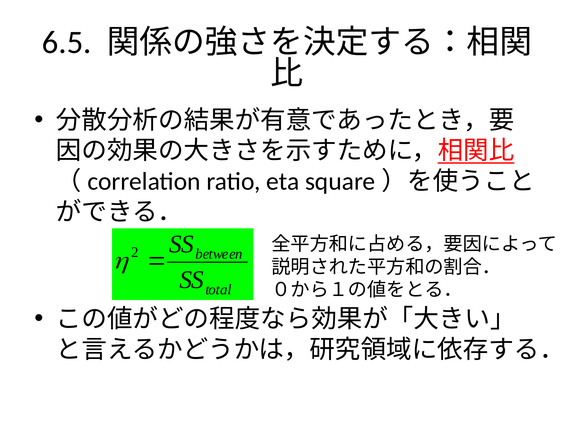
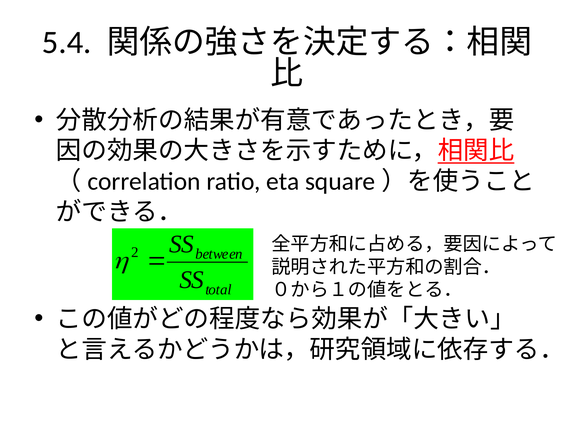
6.5: 6.5 -> 5.4
